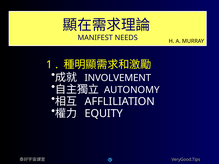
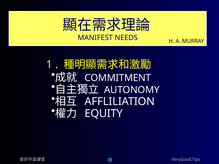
INVOLVEMENT: INVOLVEMENT -> COMMITMENT
